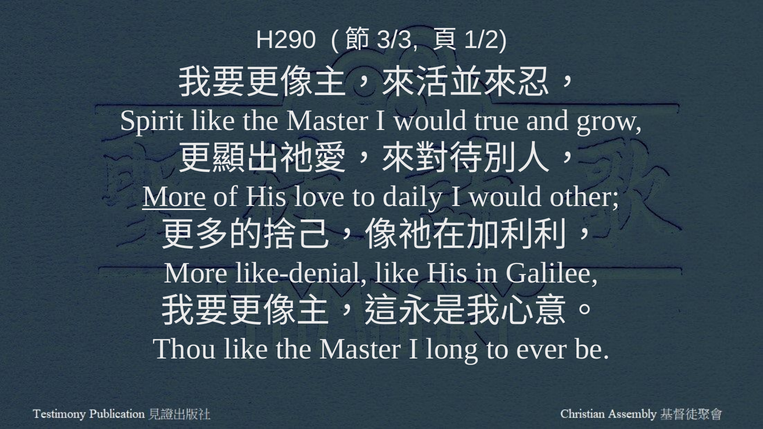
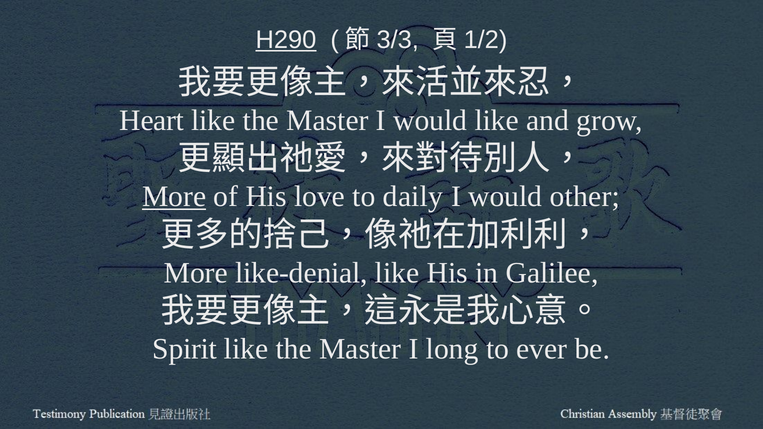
H290 underline: none -> present
Spirit: Spirit -> Heart
would true: true -> like
Thou: Thou -> Spirit
